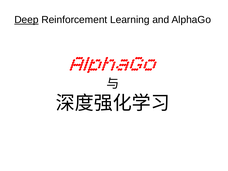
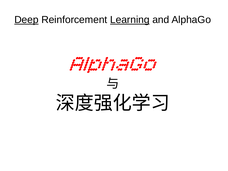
Learning underline: none -> present
